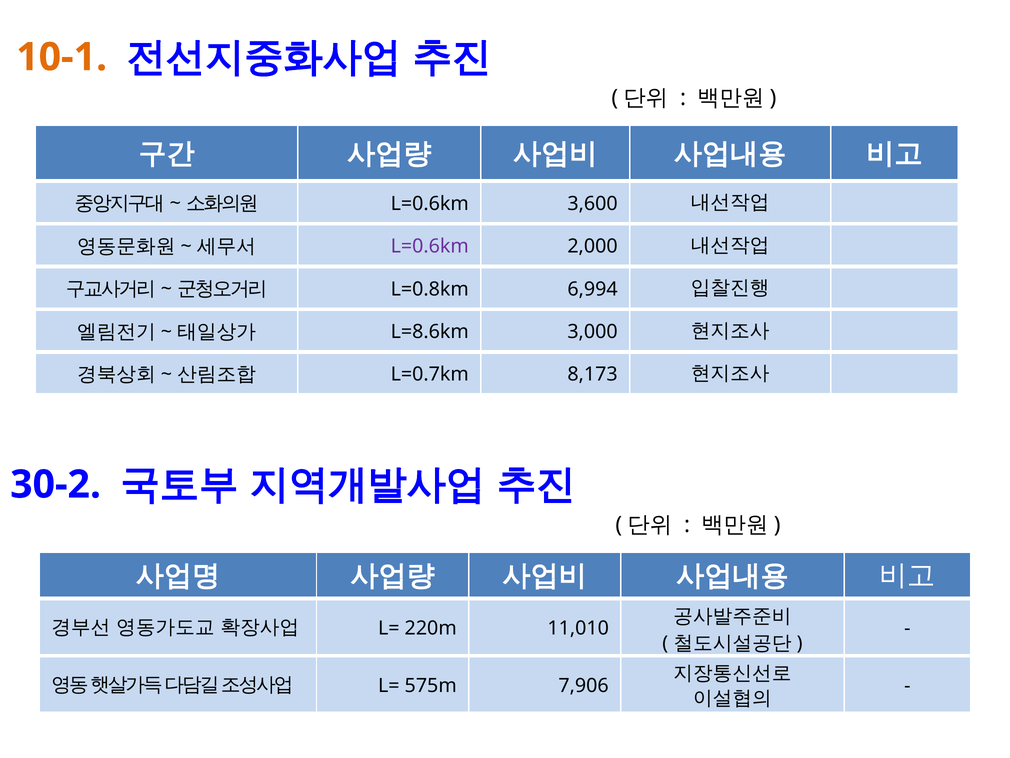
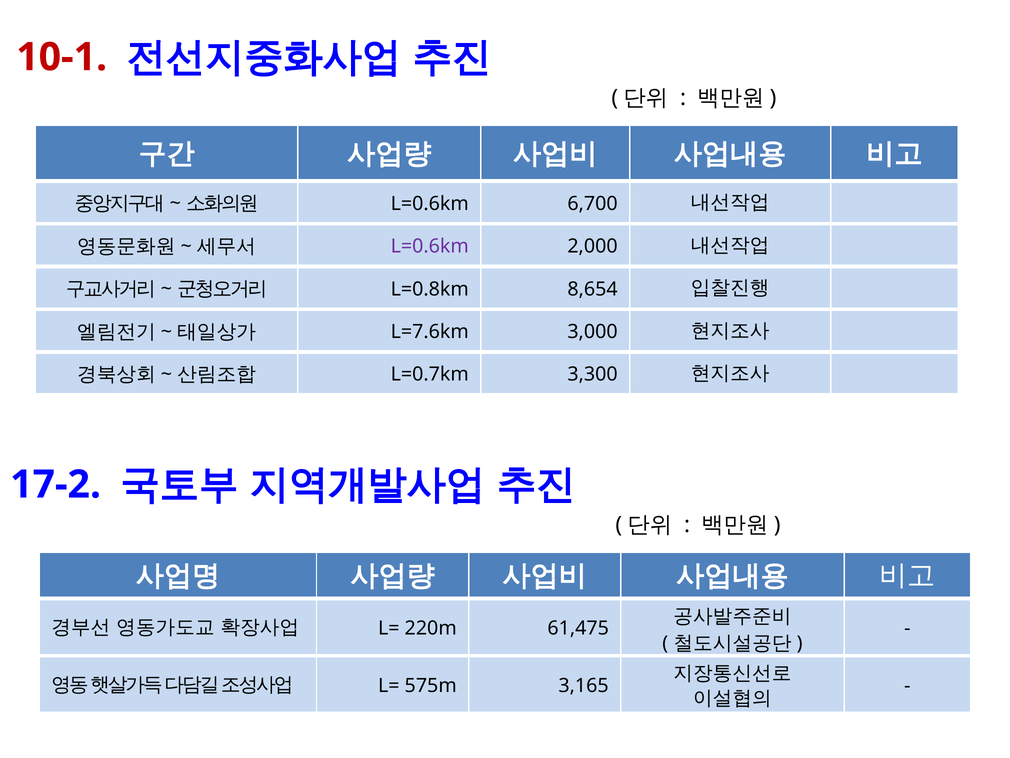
10-1 colour: orange -> red
3,600: 3,600 -> 6,700
6,994: 6,994 -> 8,654
L=8.6km: L=8.6km -> L=7.6km
8,173: 8,173 -> 3,300
30-2: 30-2 -> 17-2
11,010: 11,010 -> 61,475
7,906: 7,906 -> 3,165
